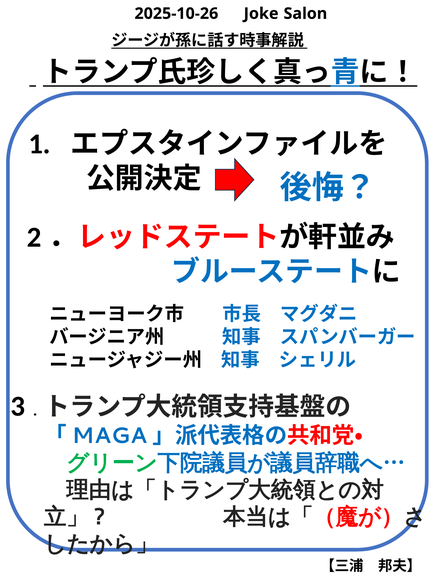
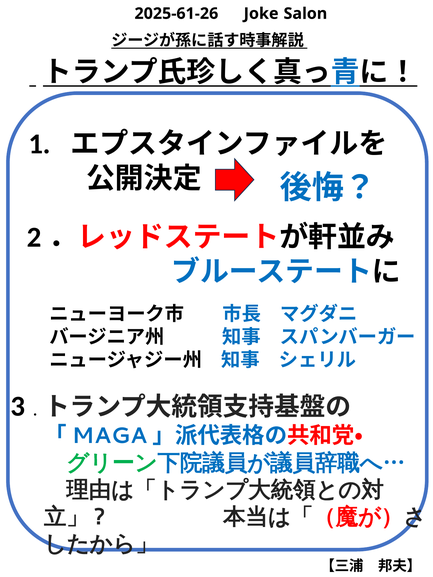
2025-10-26: 2025-10-26 -> 2025-61-26
